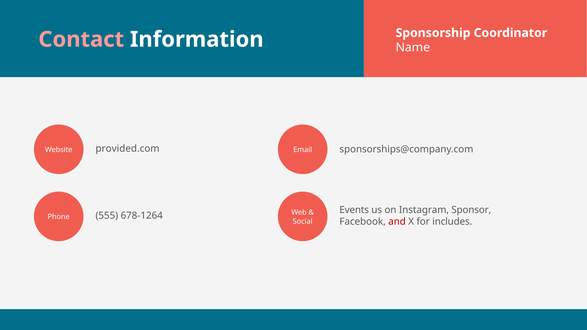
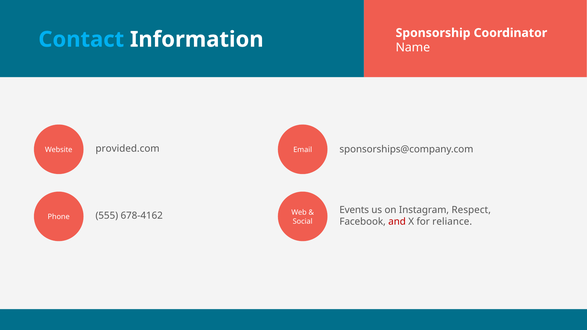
Contact colour: pink -> light blue
Sponsor: Sponsor -> Respect
678-1264: 678-1264 -> 678-4162
includes: includes -> reliance
